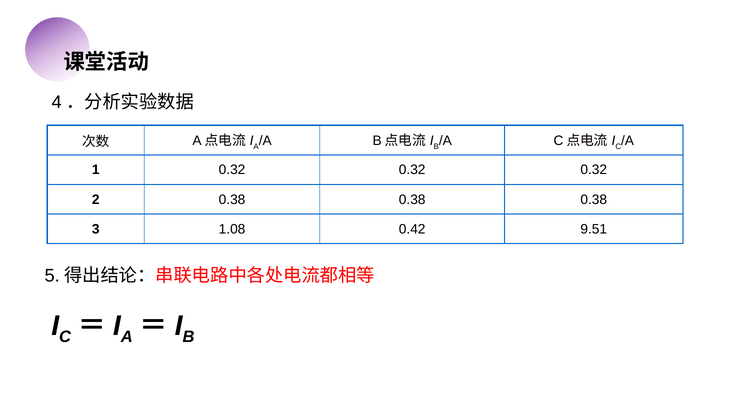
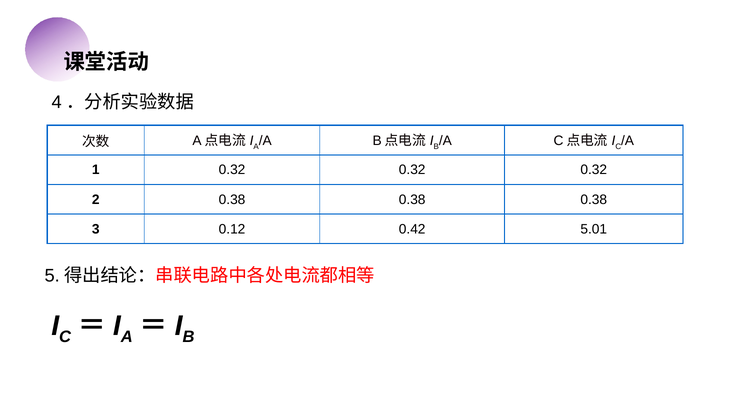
1.08: 1.08 -> 0.12
9.51: 9.51 -> 5.01
